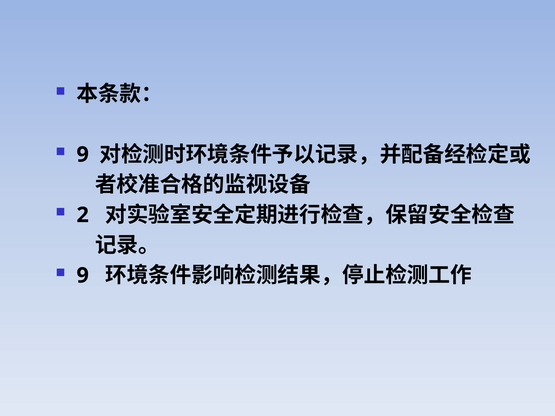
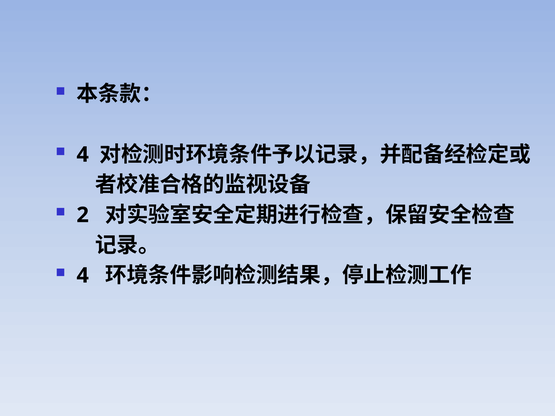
9 at (83, 155): 9 -> 4
9 at (83, 276): 9 -> 4
